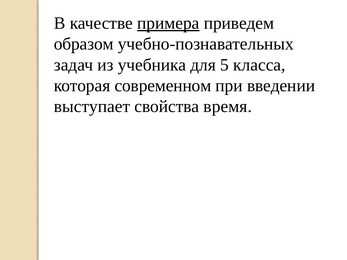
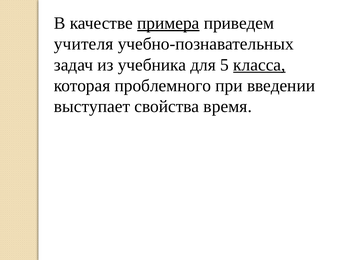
образом: образом -> учителя
класса underline: none -> present
современном: современном -> проблемного
